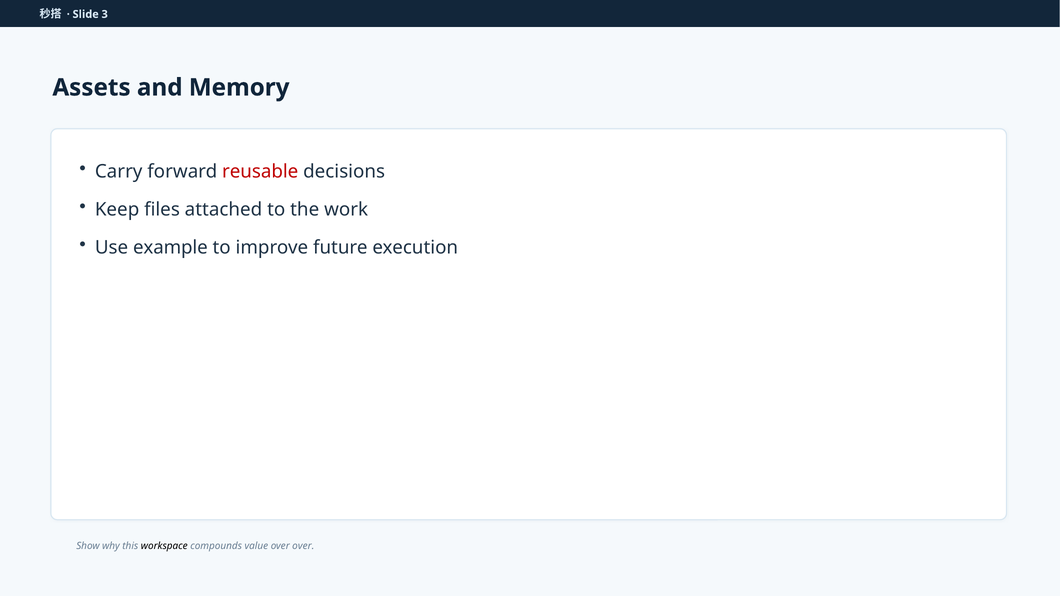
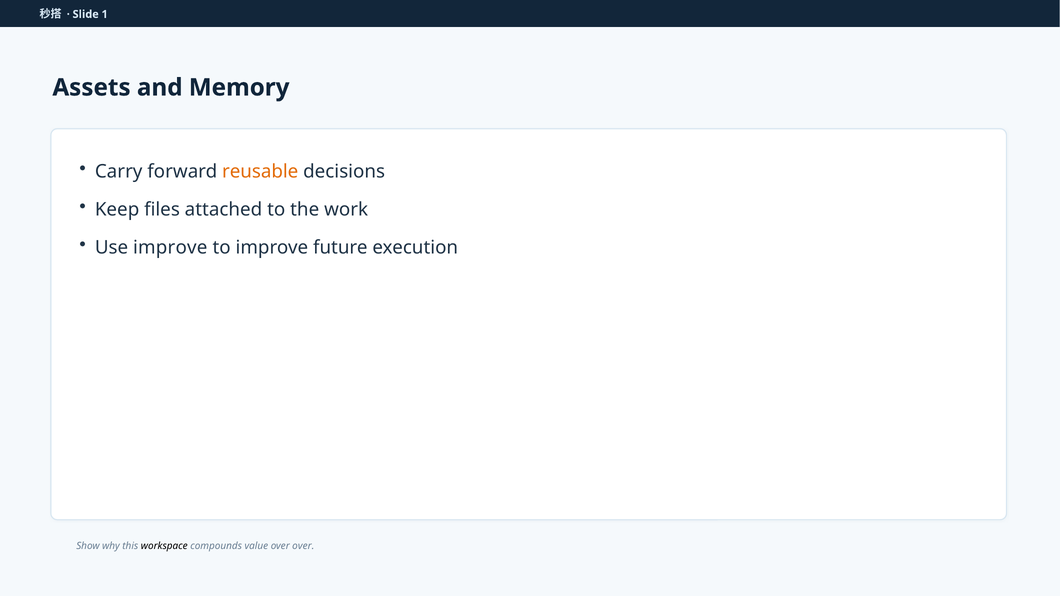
3: 3 -> 1
reusable colour: red -> orange
Use example: example -> improve
